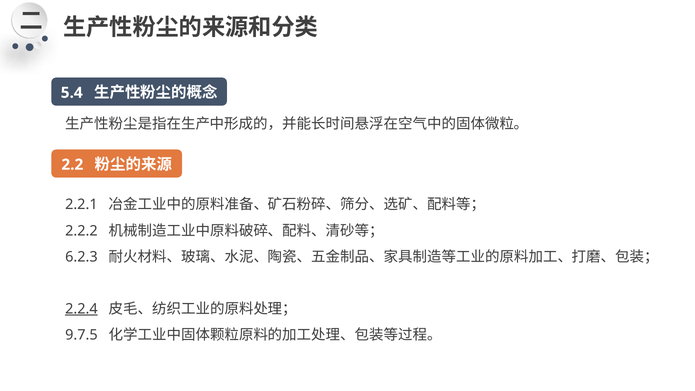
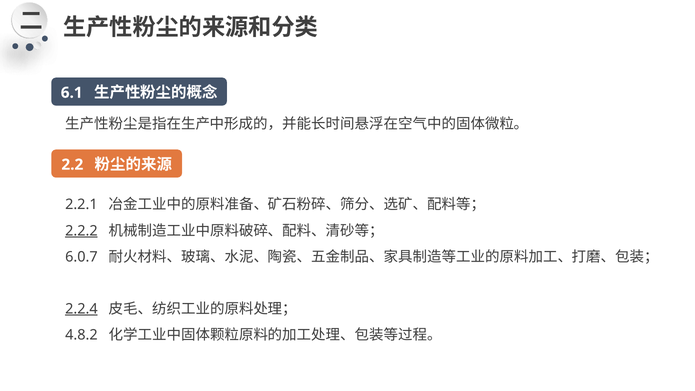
5.4: 5.4 -> 6.1
2.2.2 underline: none -> present
6.2.3: 6.2.3 -> 6.0.7
9.7.5: 9.7.5 -> 4.8.2
